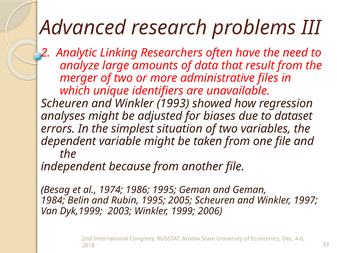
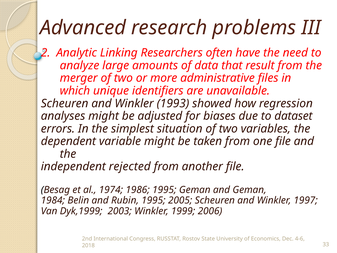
because: because -> rejected
